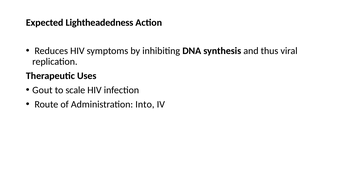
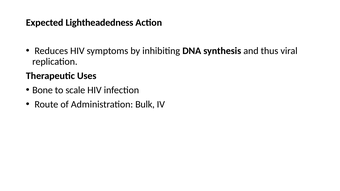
Gout: Gout -> Bone
Into: Into -> Bulk
